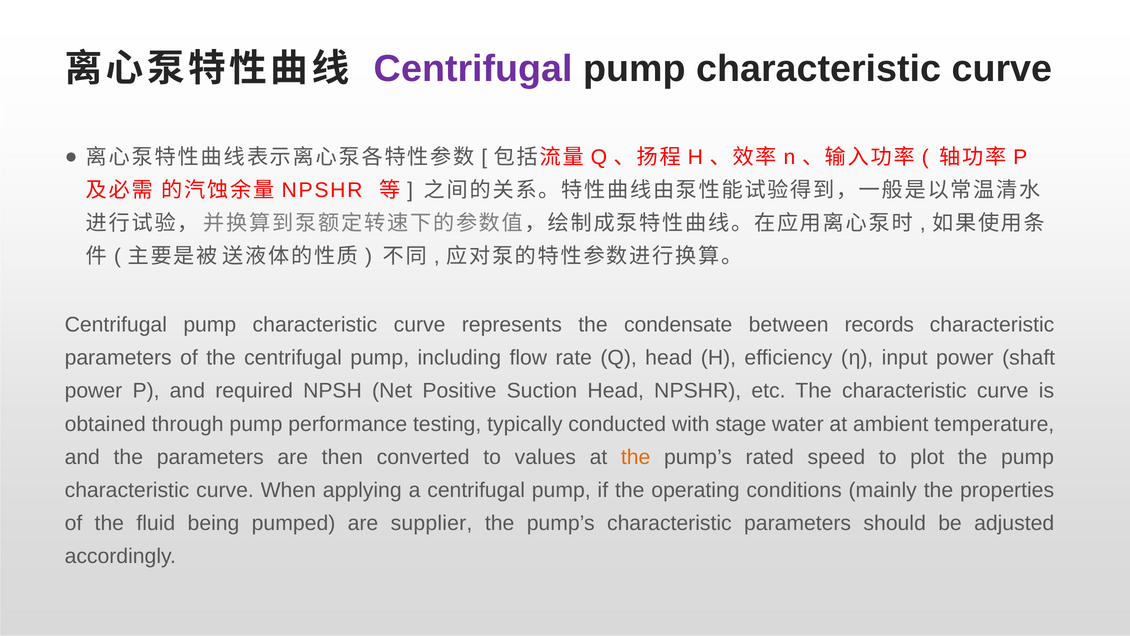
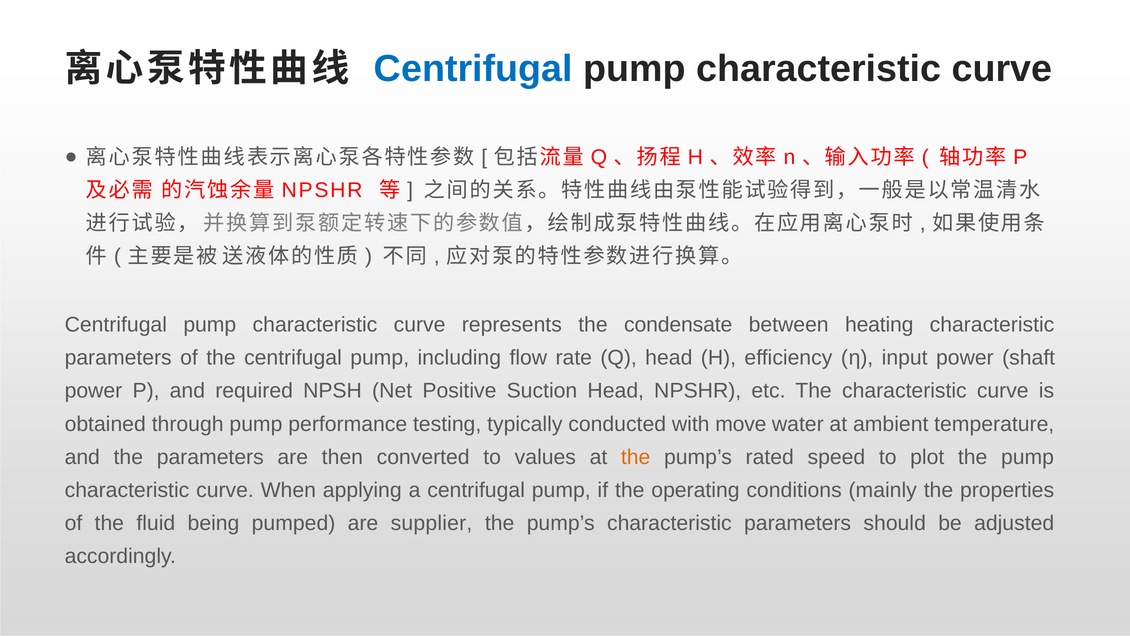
Centrifugal at (473, 69) colour: purple -> blue
records: records -> heating
stage: stage -> move
